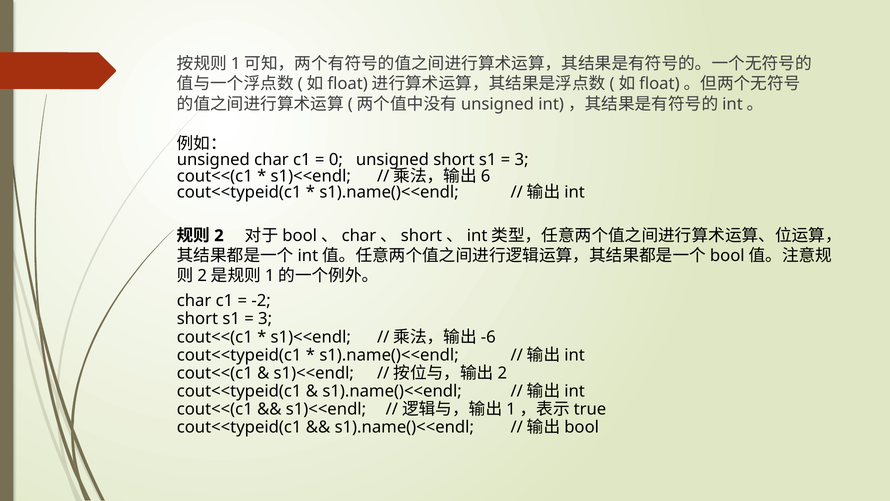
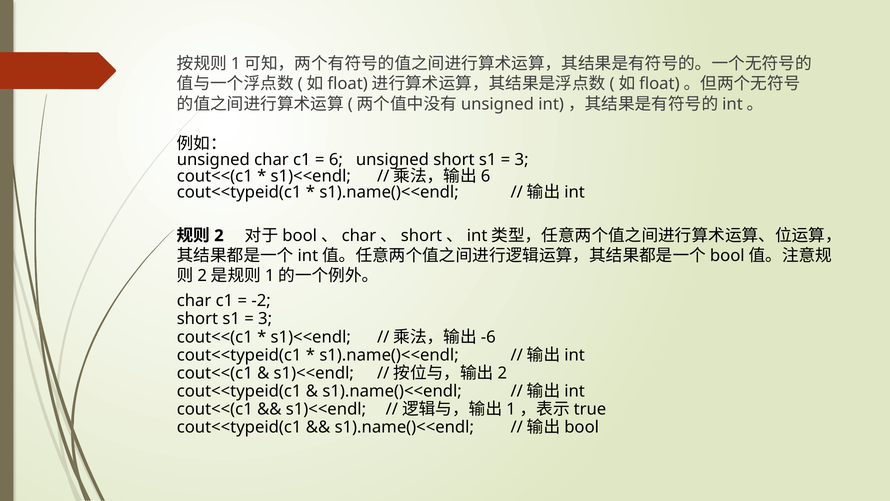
0: 0 -> 6
